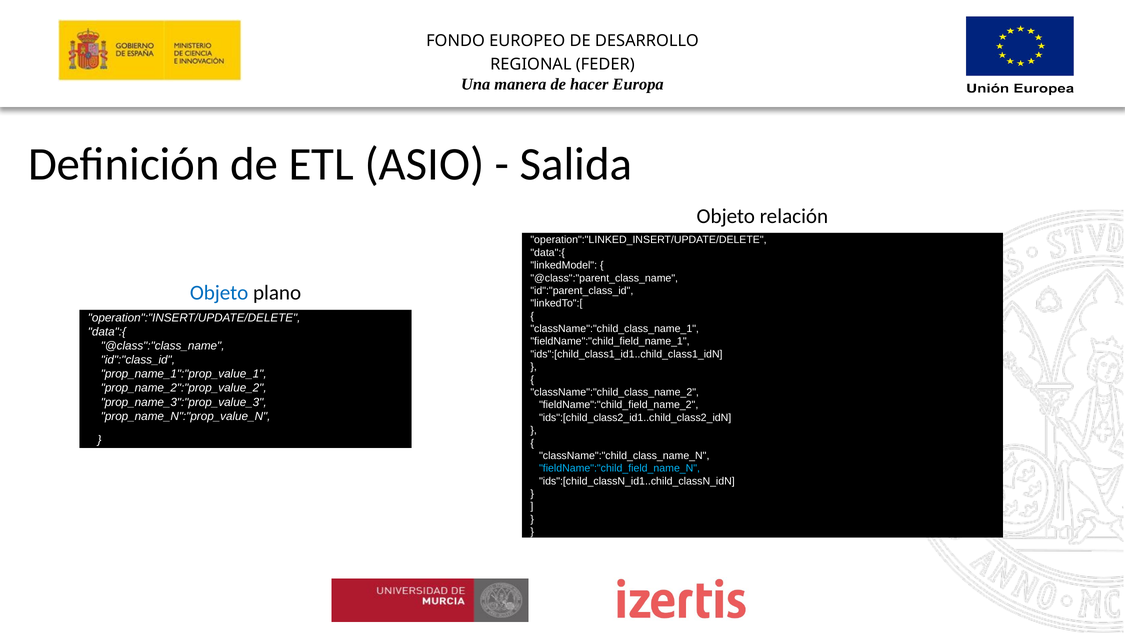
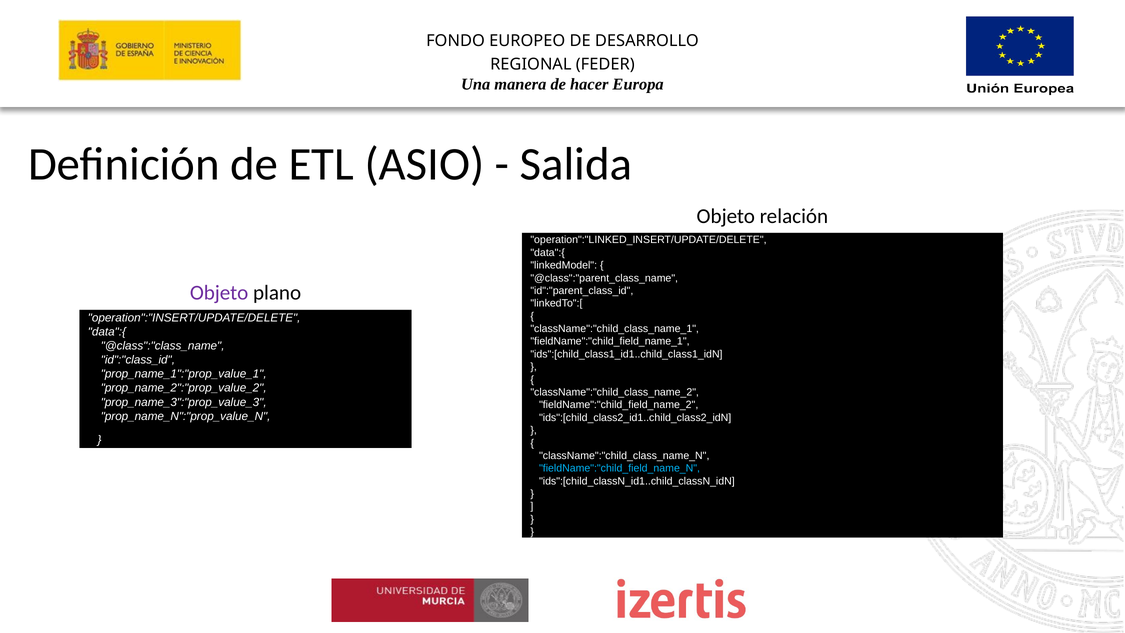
Objeto at (219, 293) colour: blue -> purple
